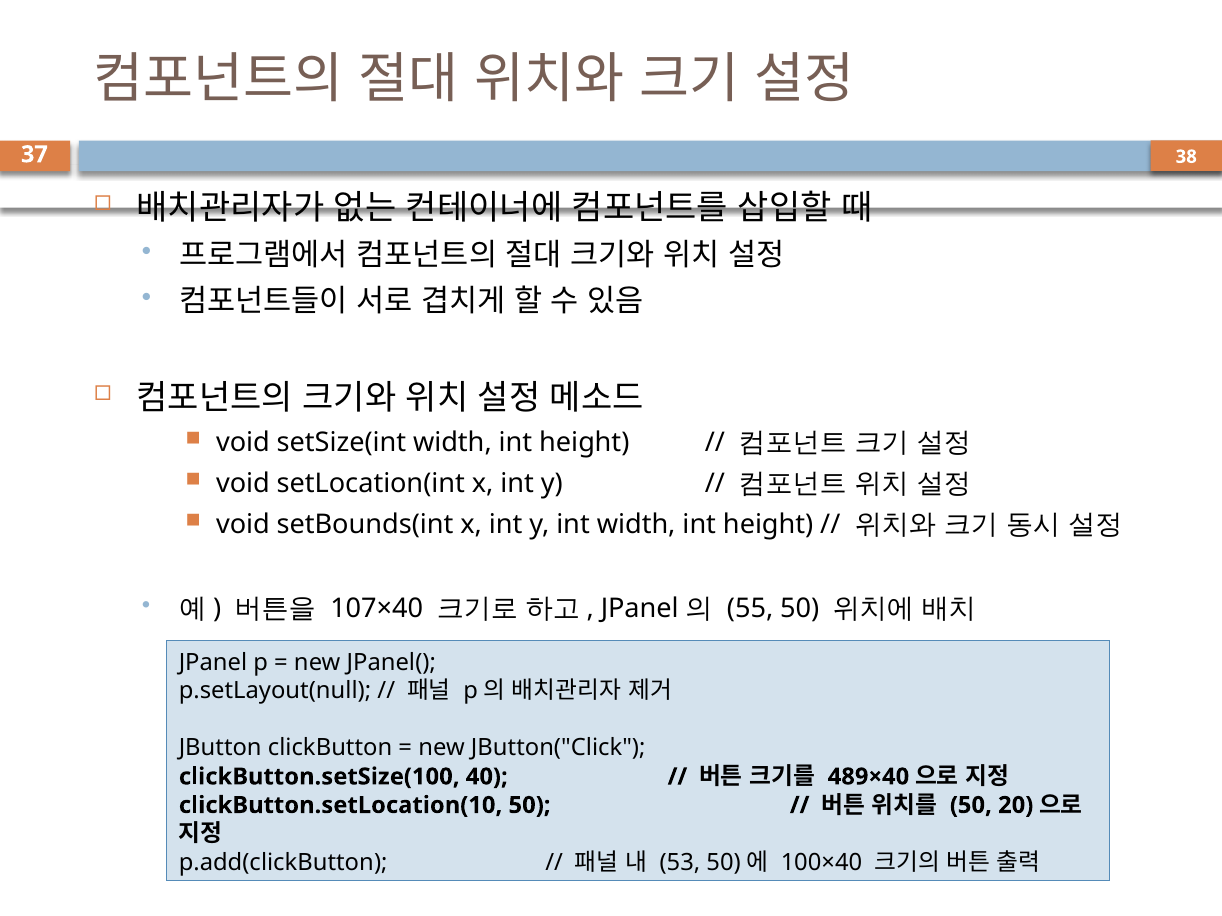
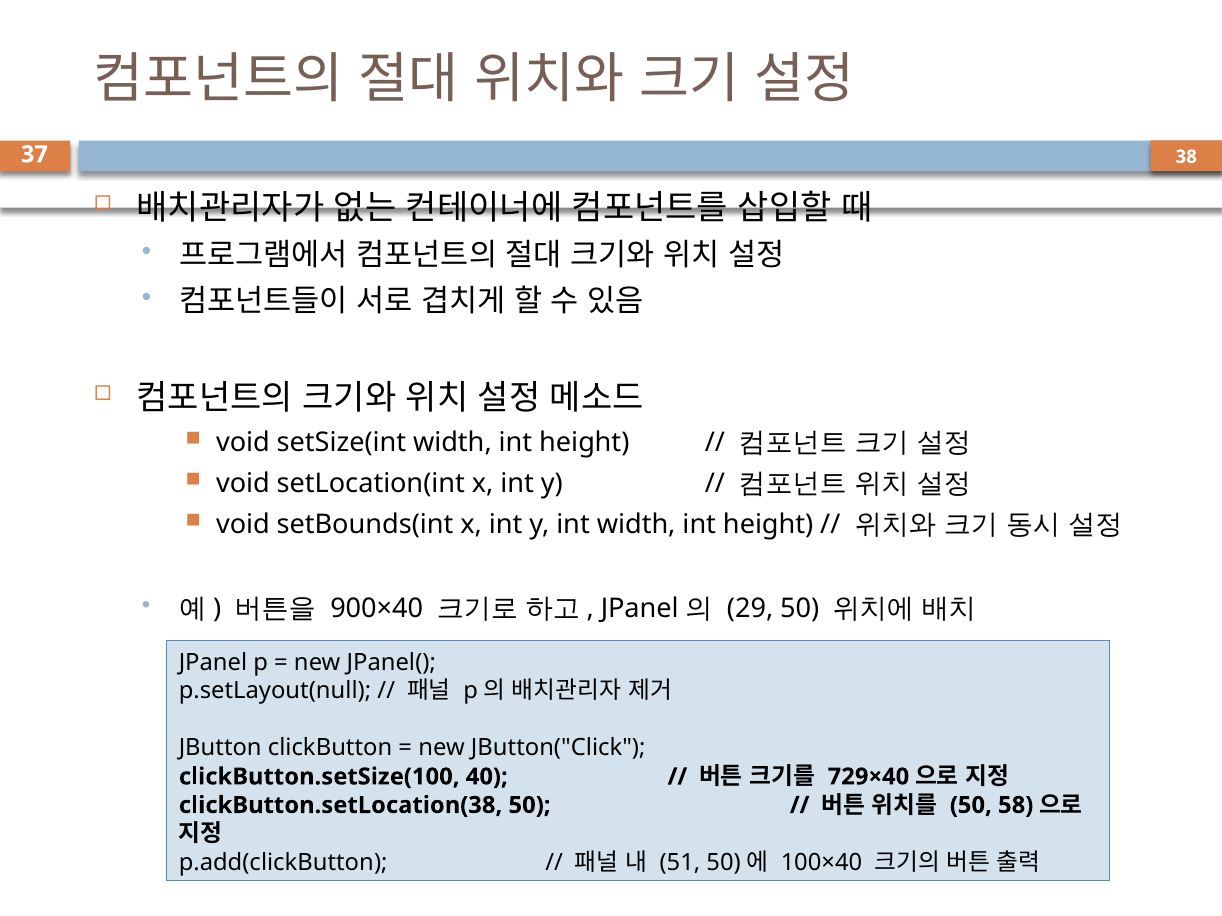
107×40: 107×40 -> 900×40
55: 55 -> 29
489×40: 489×40 -> 729×40
clickButton.setLocation(10: clickButton.setLocation(10 -> clickButton.setLocation(38
20: 20 -> 58
53: 53 -> 51
